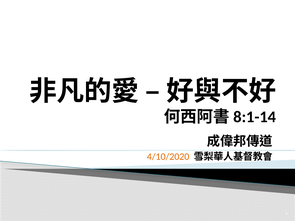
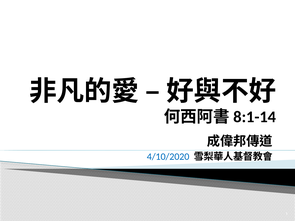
4/10/2020 colour: orange -> blue
